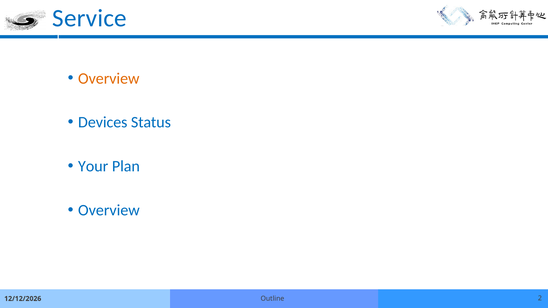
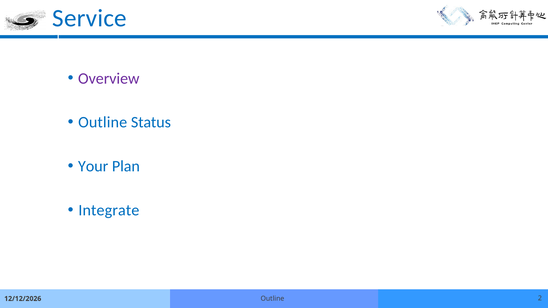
Overview at (109, 78) colour: orange -> purple
Devices at (103, 122): Devices -> Outline
Overview at (109, 210): Overview -> Integrate
